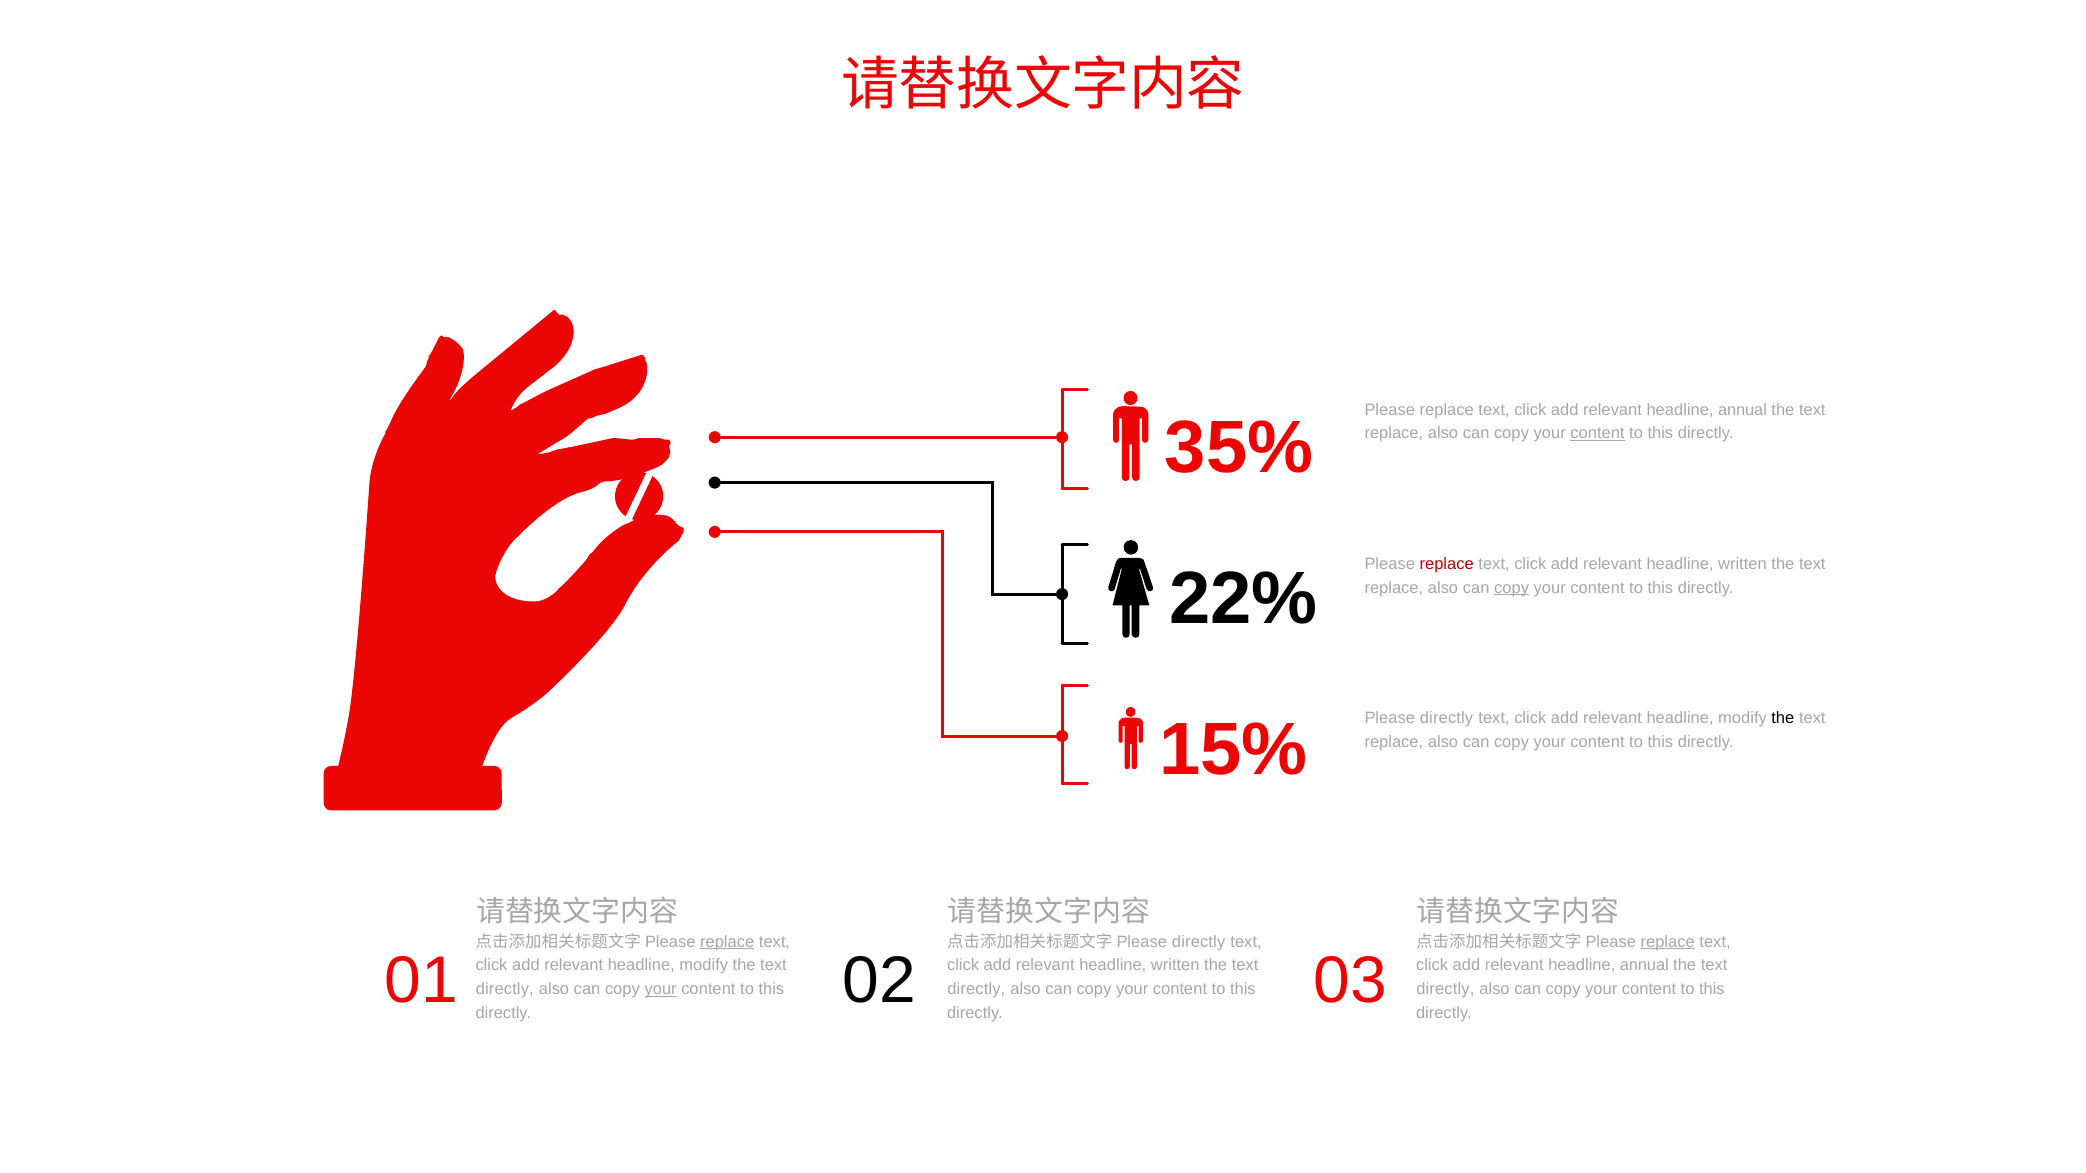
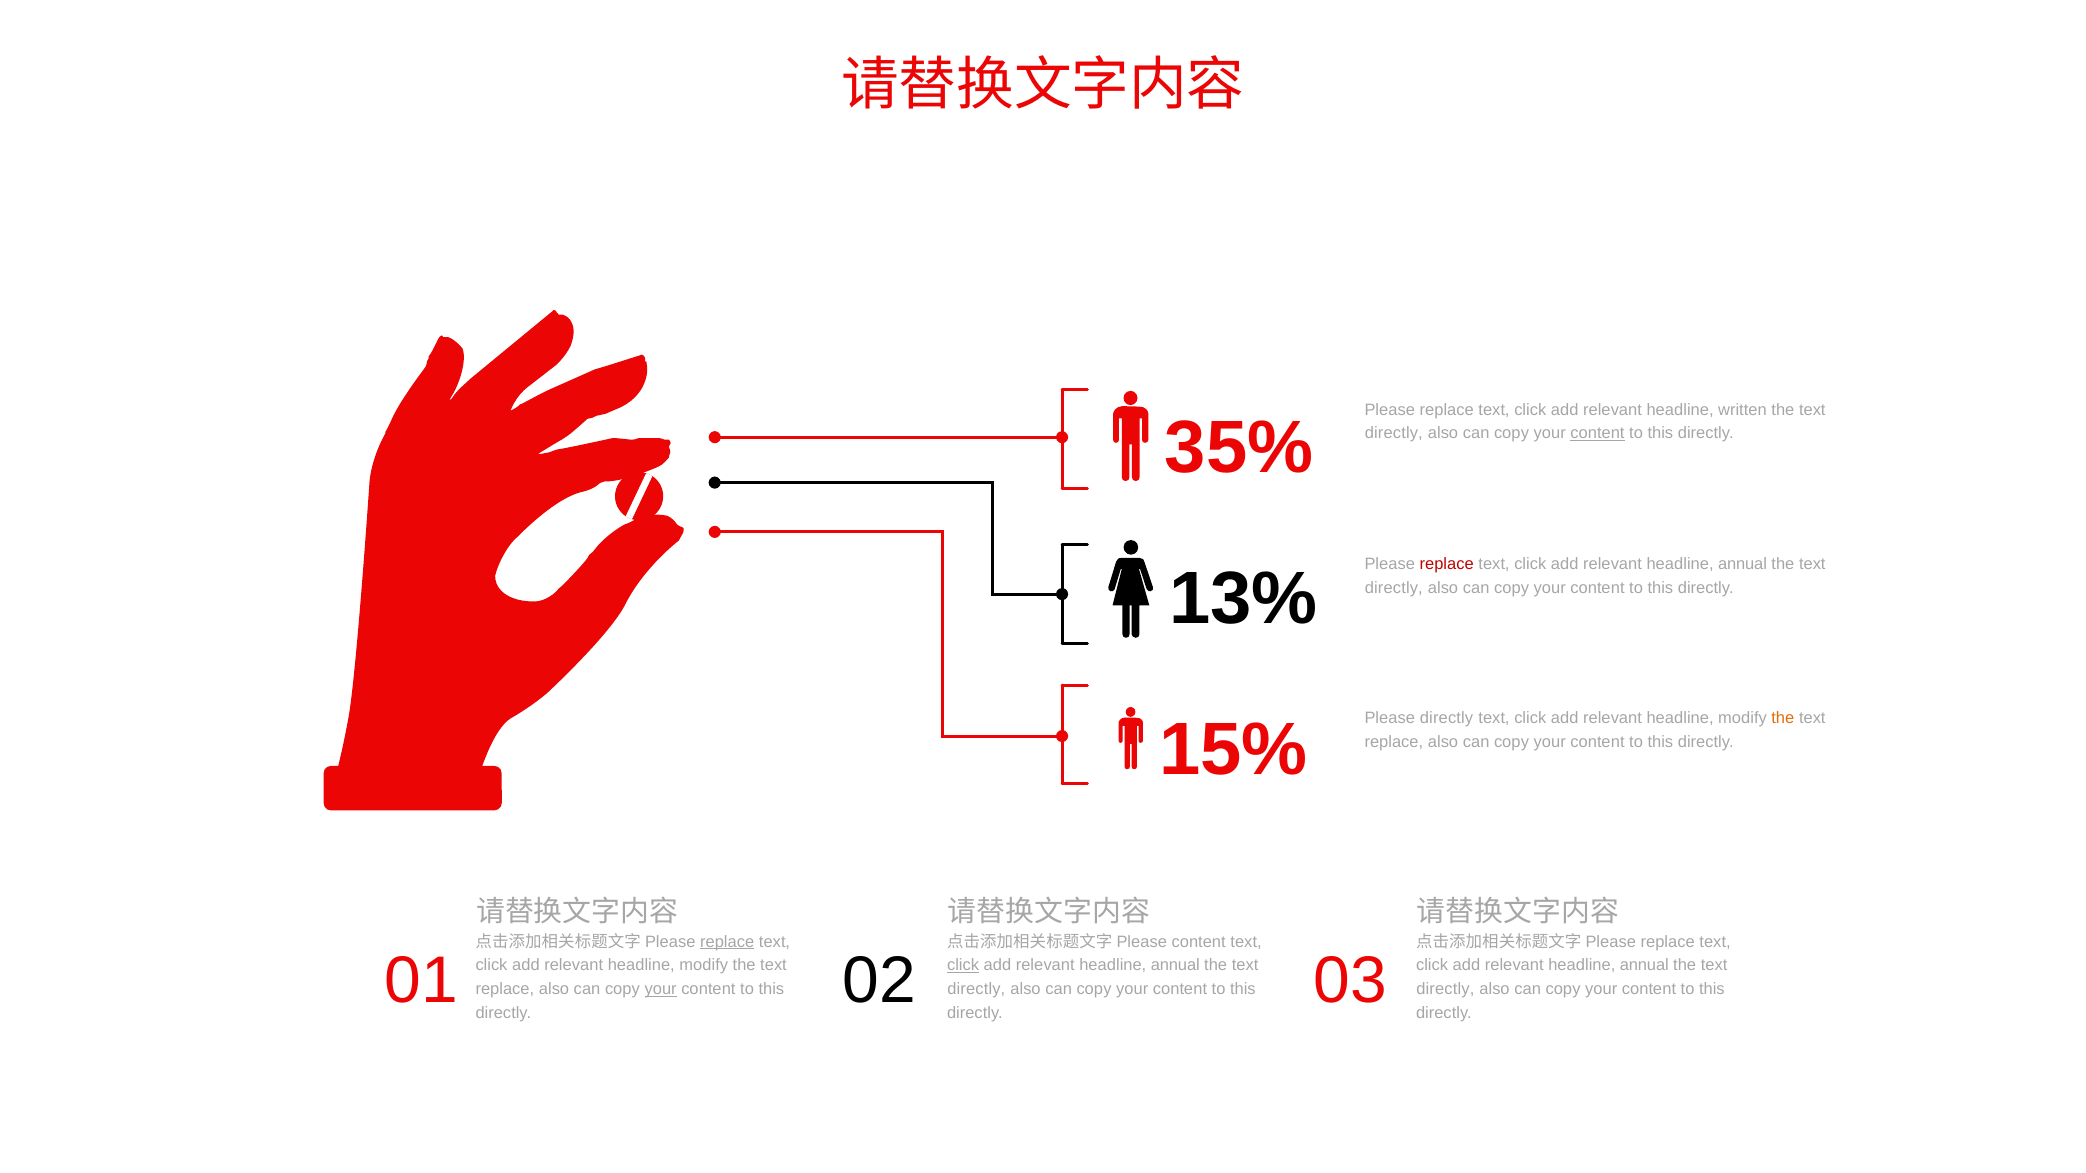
annual at (1743, 410): annual -> written
replace at (1394, 434): replace -> directly
written at (1742, 564): written -> annual
22%: 22% -> 13%
replace at (1394, 588): replace -> directly
copy at (1512, 588) underline: present -> none
the at (1783, 718) colour: black -> orange
directly at (1199, 942): directly -> content
replace at (1668, 942) underline: present -> none
click at (963, 966) underline: none -> present
written at (1175, 966): written -> annual
directly at (505, 989): directly -> replace
